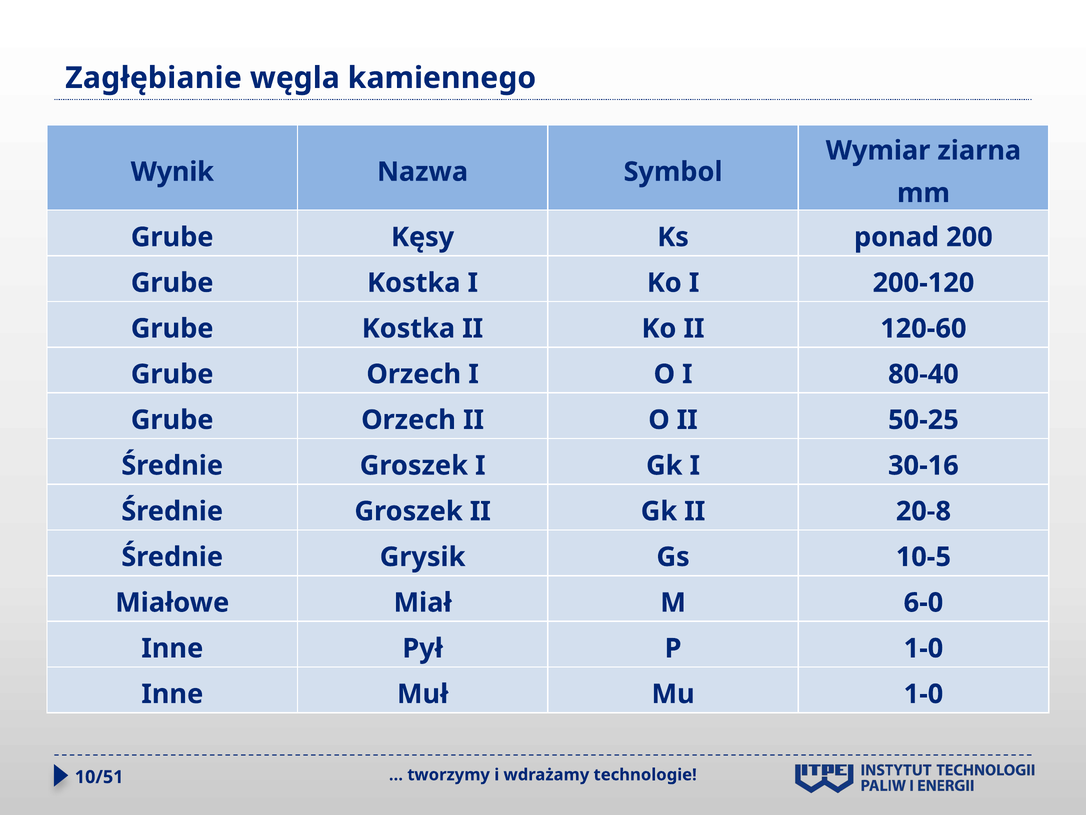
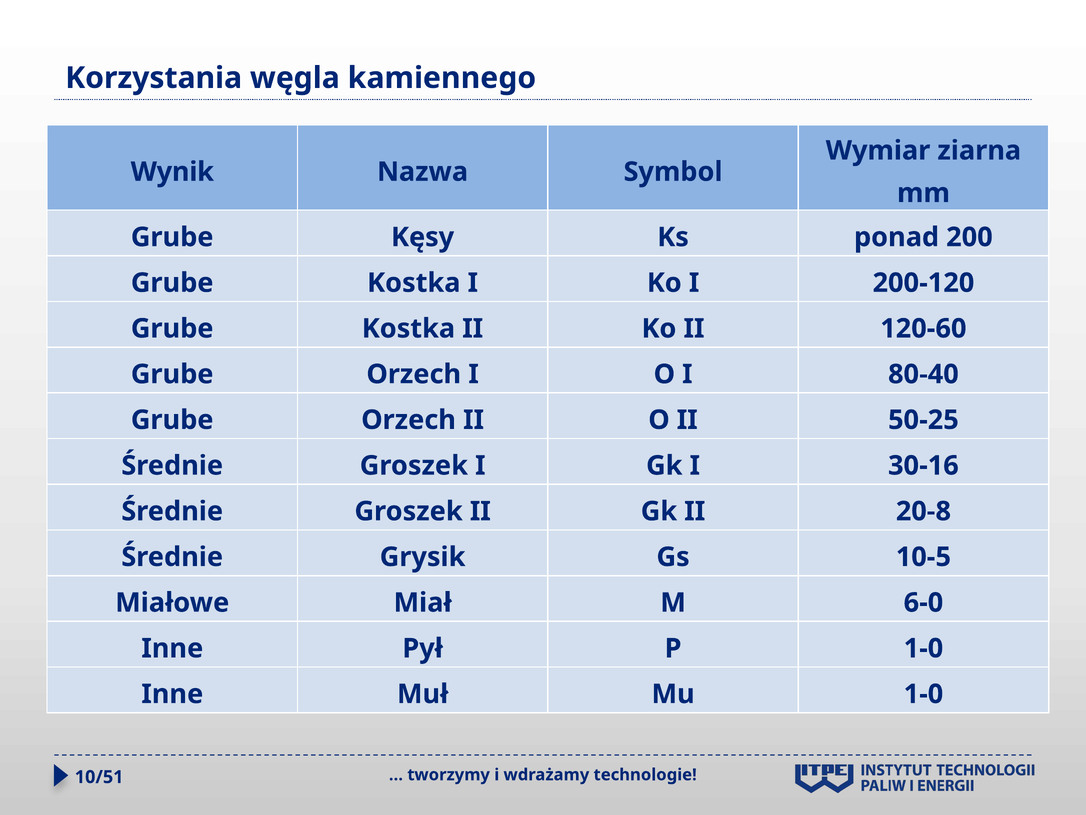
Zagłębianie: Zagłębianie -> Korzystania
